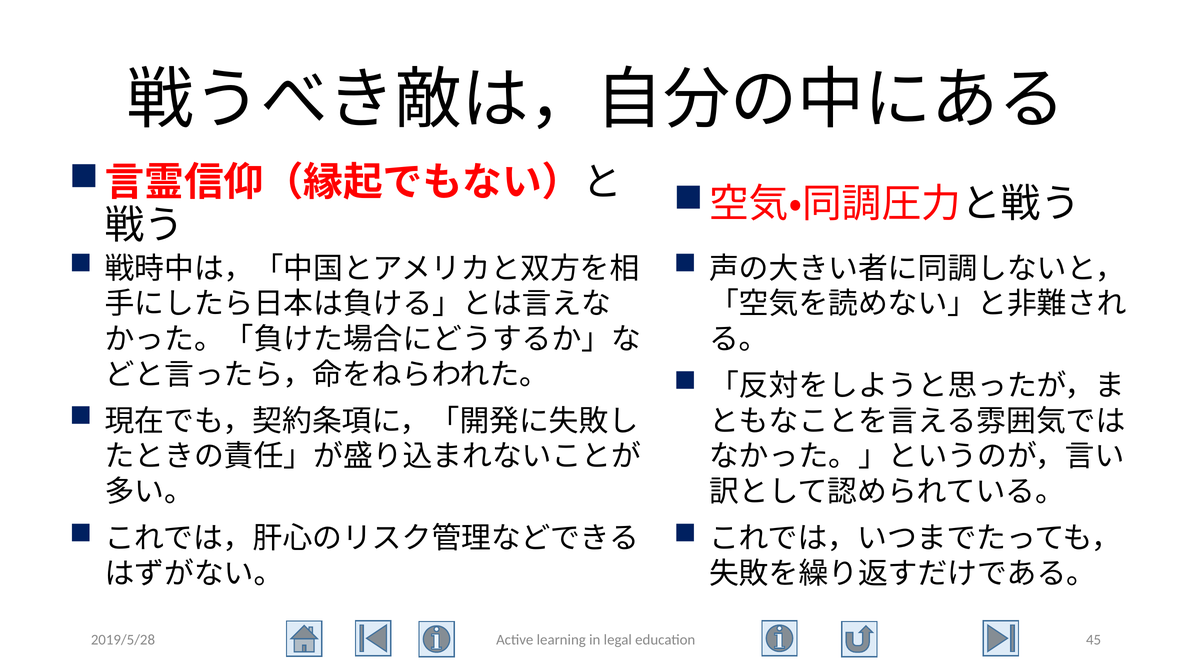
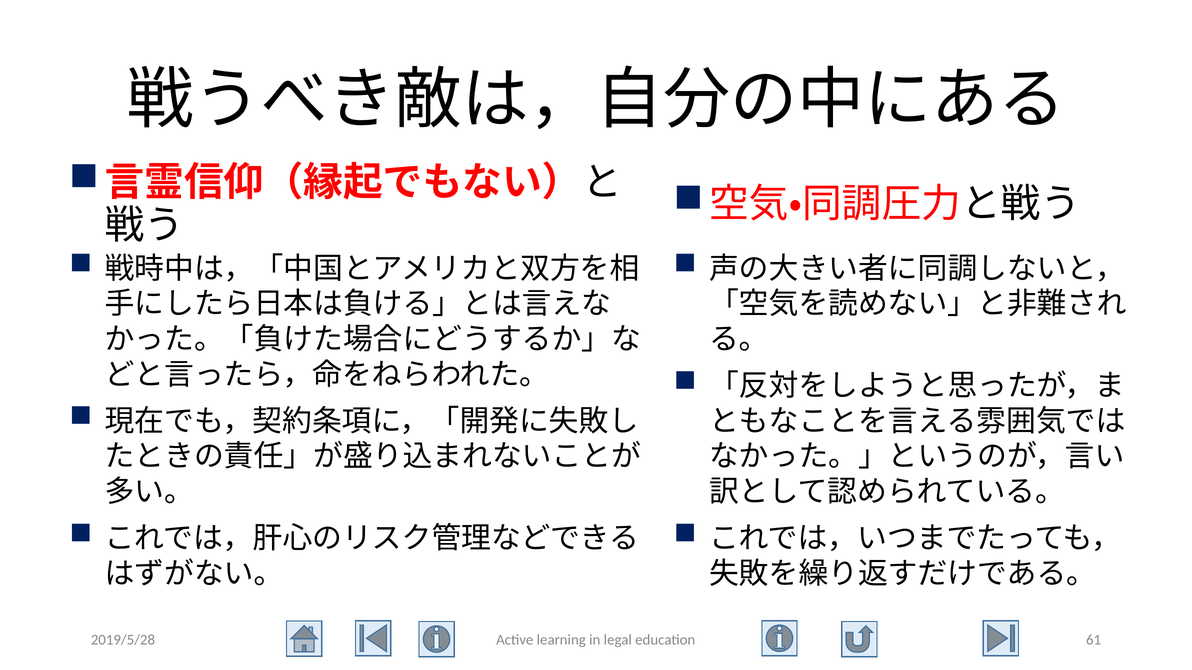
45: 45 -> 61
